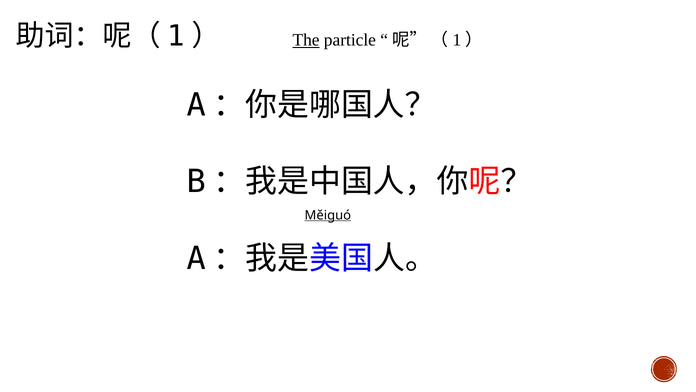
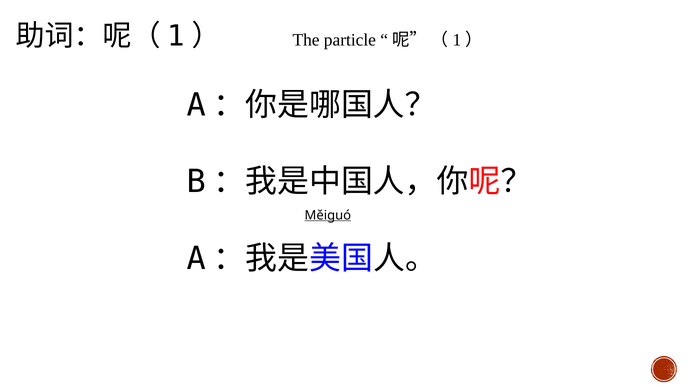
The underline: present -> none
